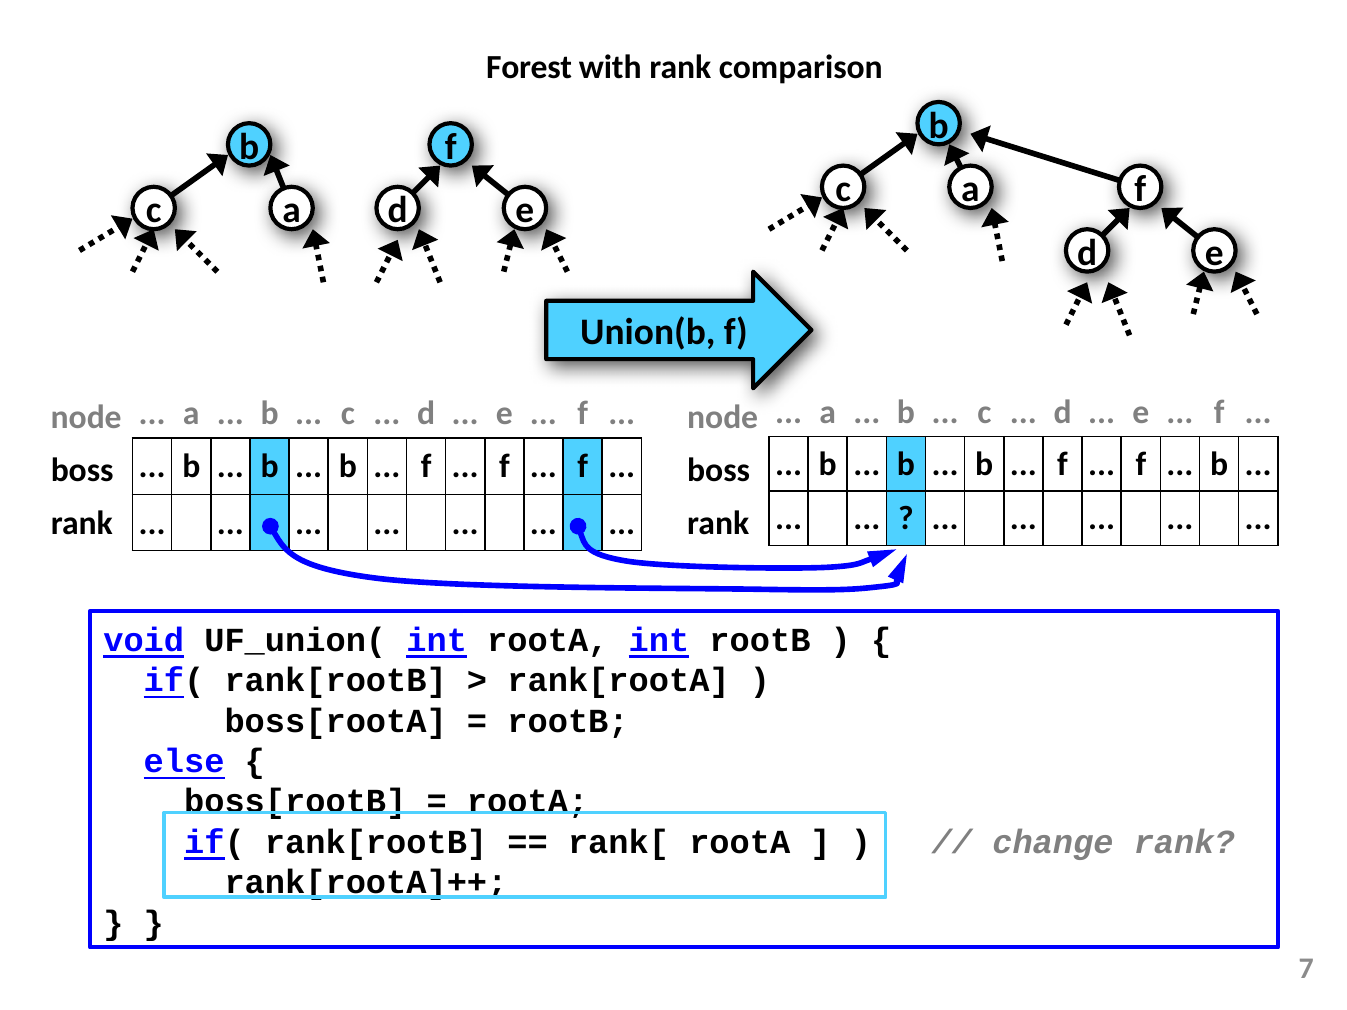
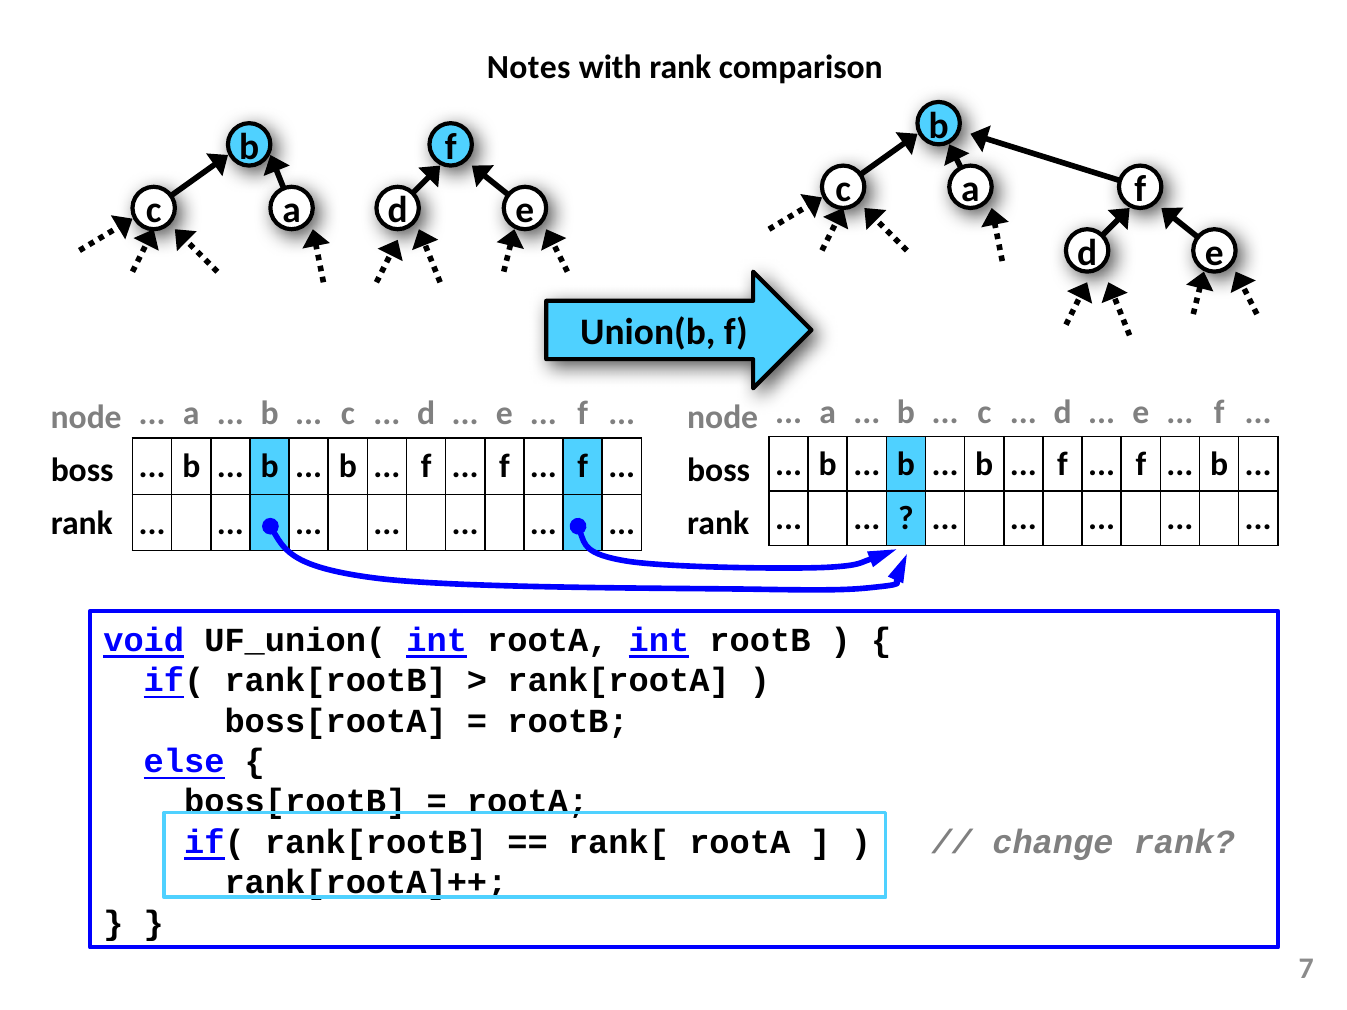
Forest: Forest -> Notes
